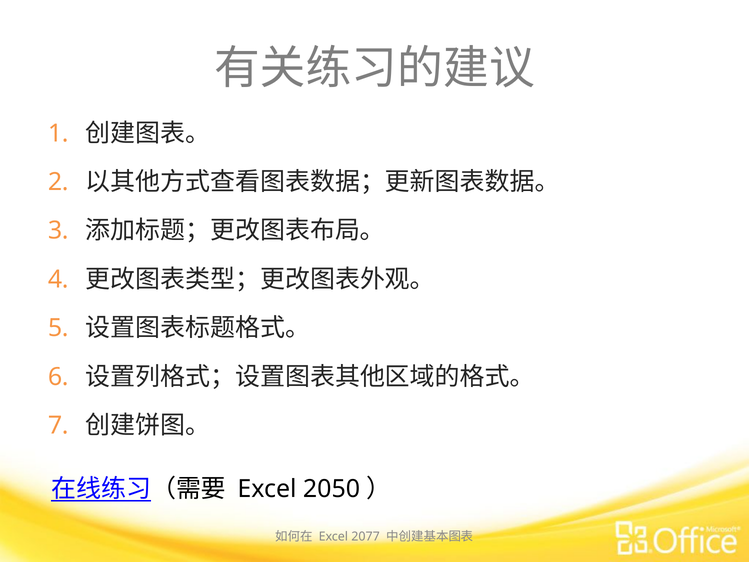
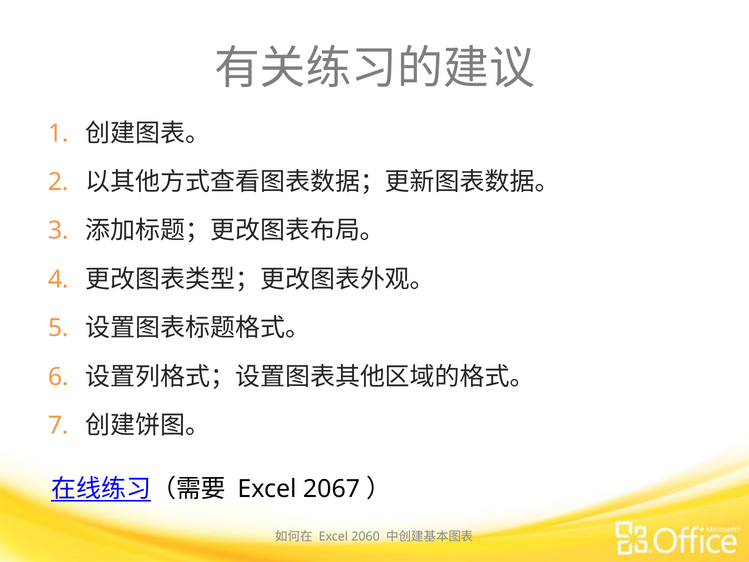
2050: 2050 -> 2067
2077: 2077 -> 2060
